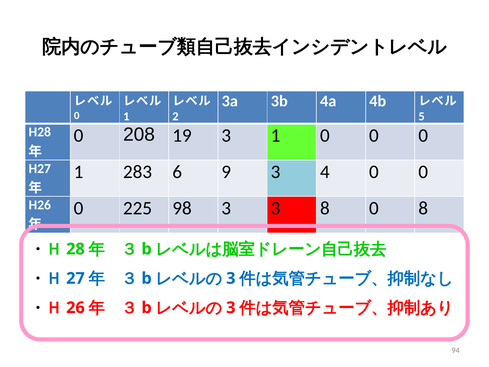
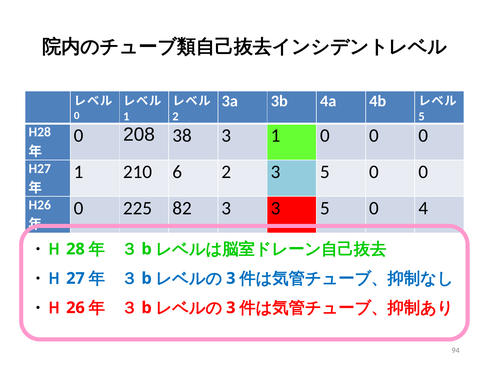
19: 19 -> 38
283: 283 -> 210
6 9: 9 -> 2
4 at (325, 172): 4 -> 5
98: 98 -> 82
3 3 8: 8 -> 5
0 8: 8 -> 4
